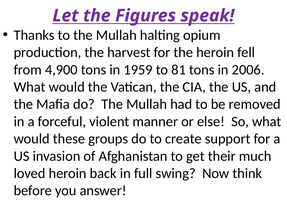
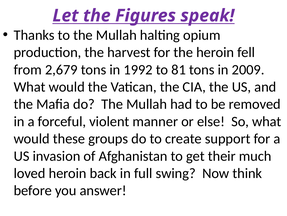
4,900: 4,900 -> 2,679
1959: 1959 -> 1992
2006: 2006 -> 2009
